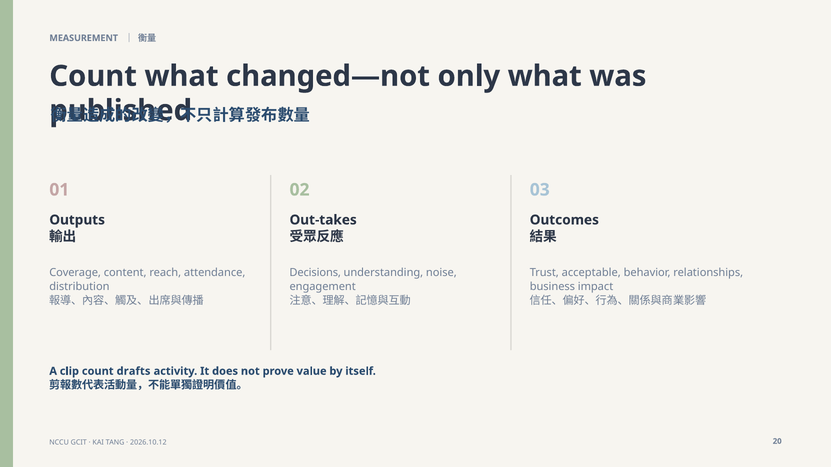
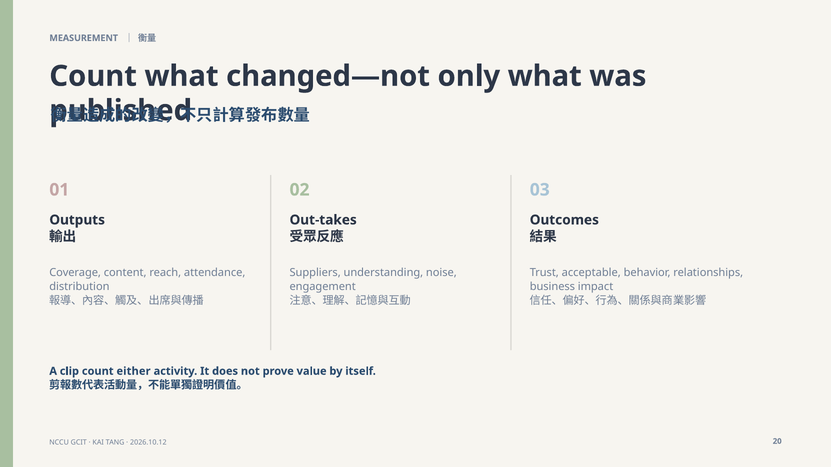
Decisions: Decisions -> Suppliers
drafts: drafts -> either
